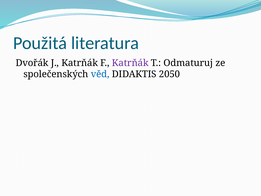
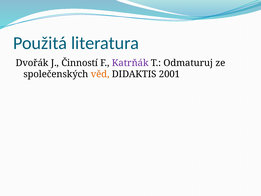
J Katrňák: Katrňák -> Činností
věd colour: blue -> orange
2050: 2050 -> 2001
